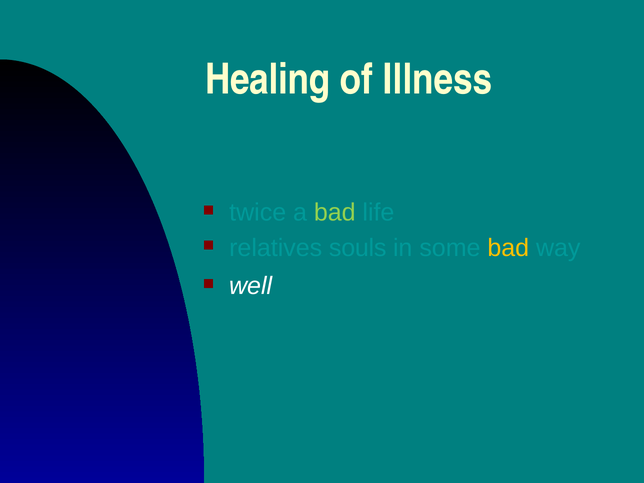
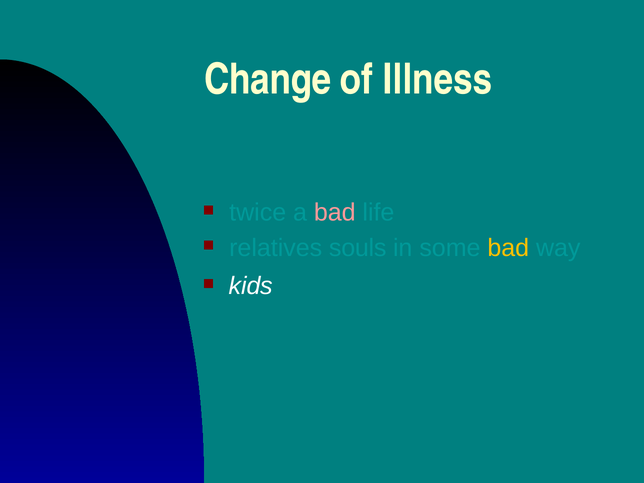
Healing: Healing -> Change
bad at (335, 213) colour: light green -> pink
well: well -> kids
